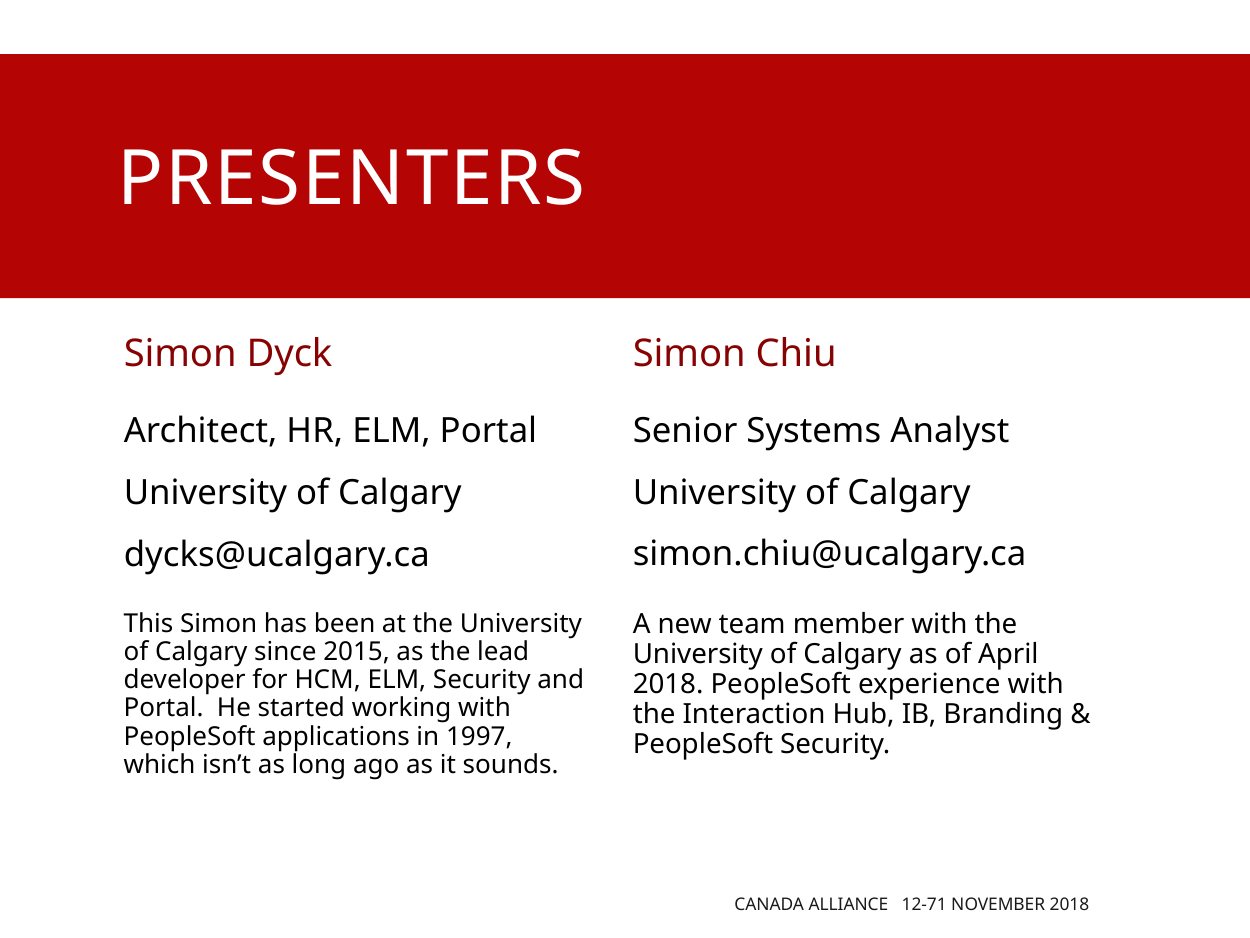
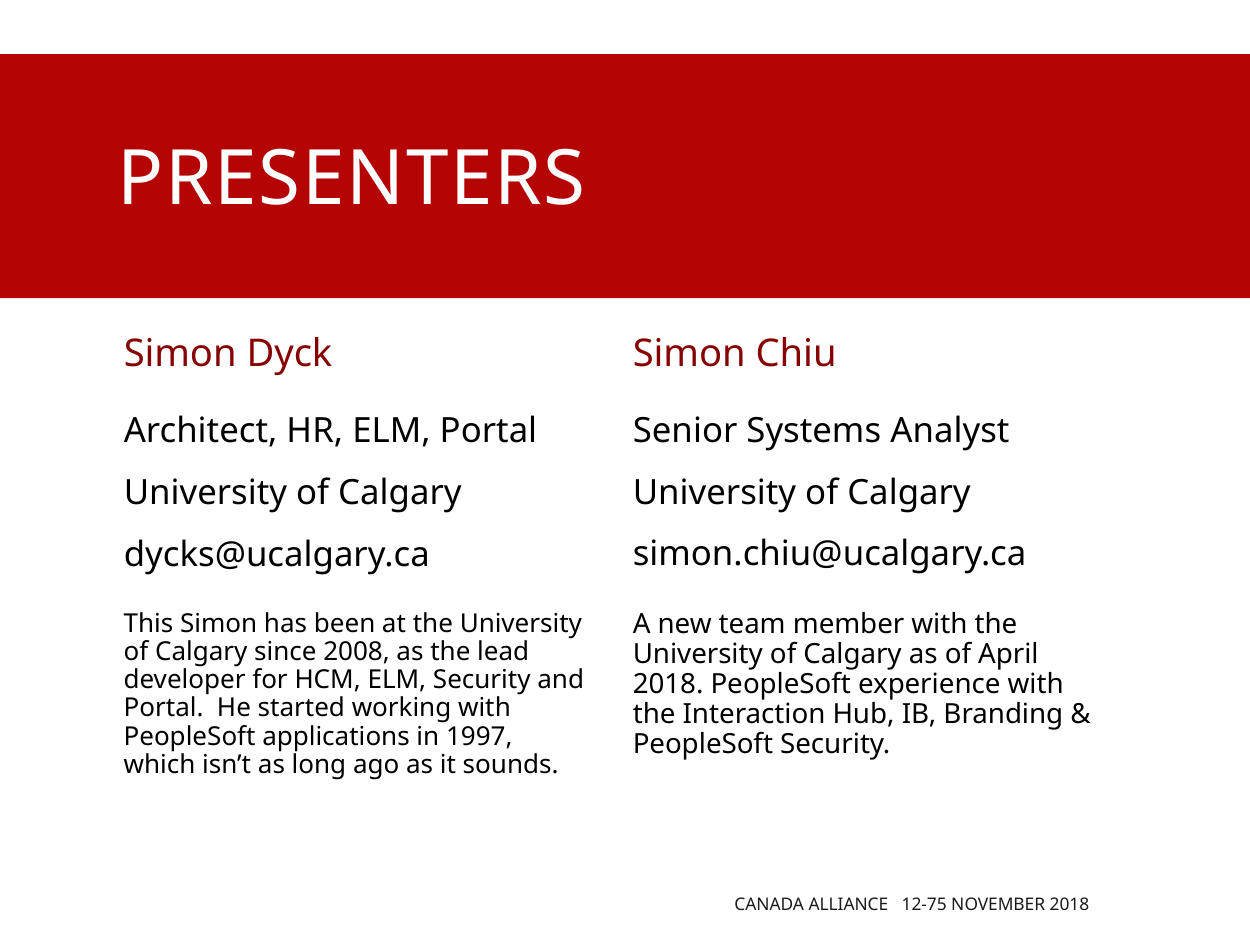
2015: 2015 -> 2008
12-71: 12-71 -> 12-75
